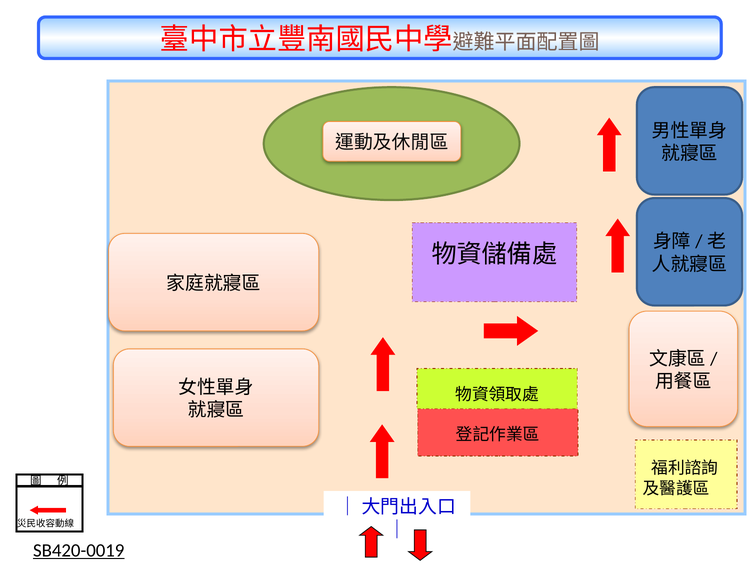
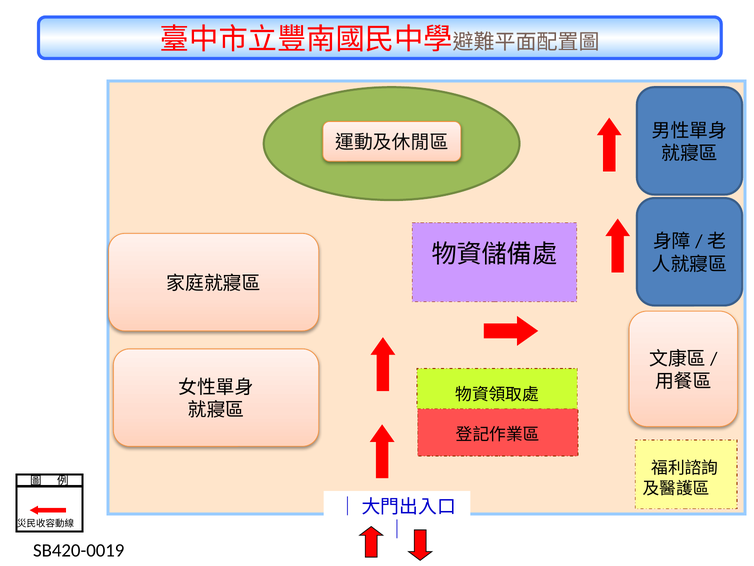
SB420-0019 underline: present -> none
